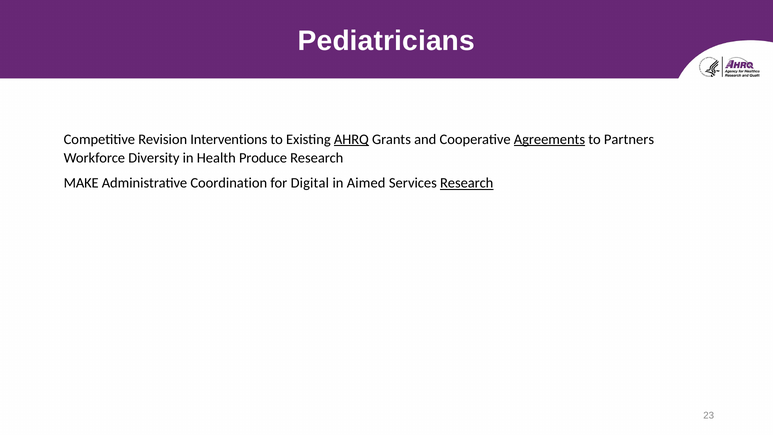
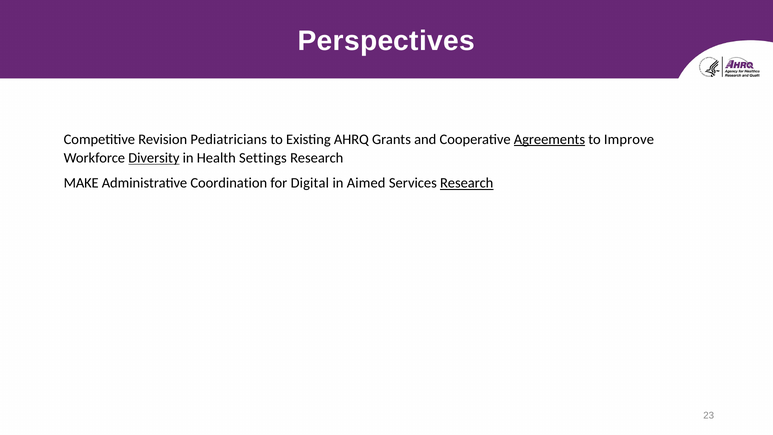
Pediatricians: Pediatricians -> Perspectives
Interventions: Interventions -> Pediatricians
AHRQ underline: present -> none
Partners: Partners -> Improve
Diversity underline: none -> present
Produce: Produce -> Settings
